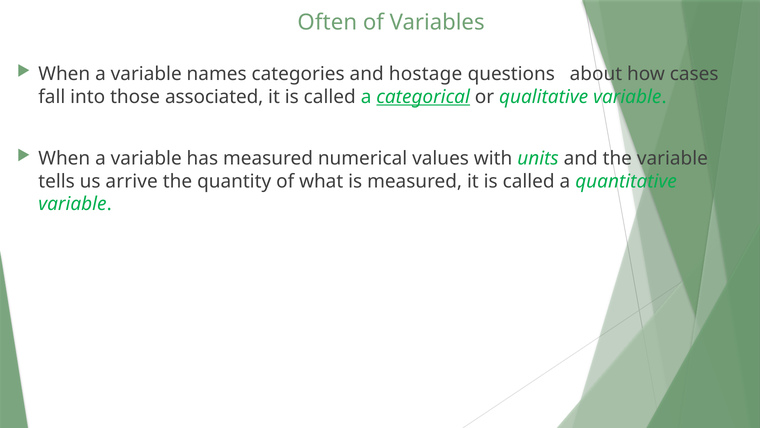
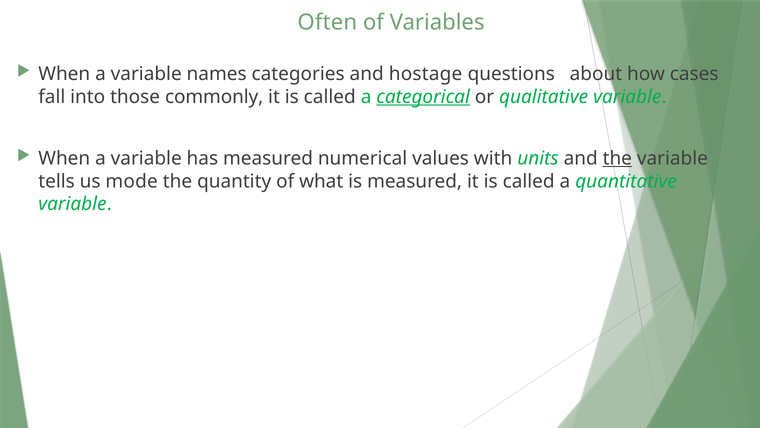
associated: associated -> commonly
the at (617, 158) underline: none -> present
arrive: arrive -> mode
